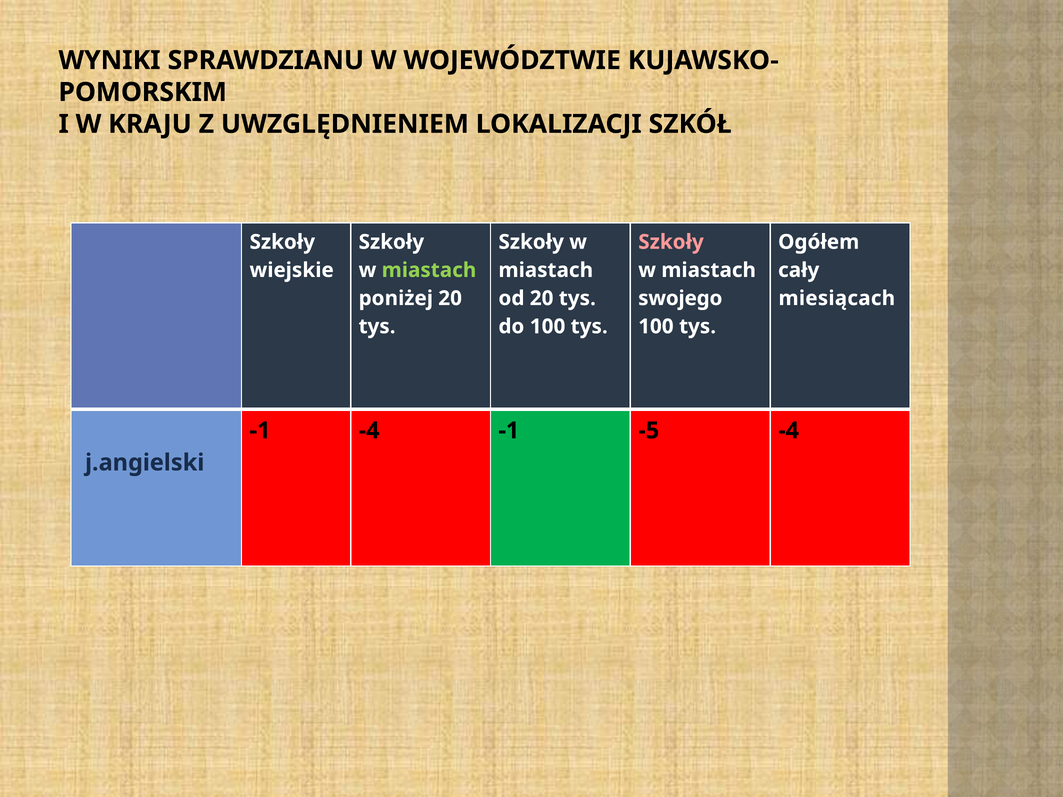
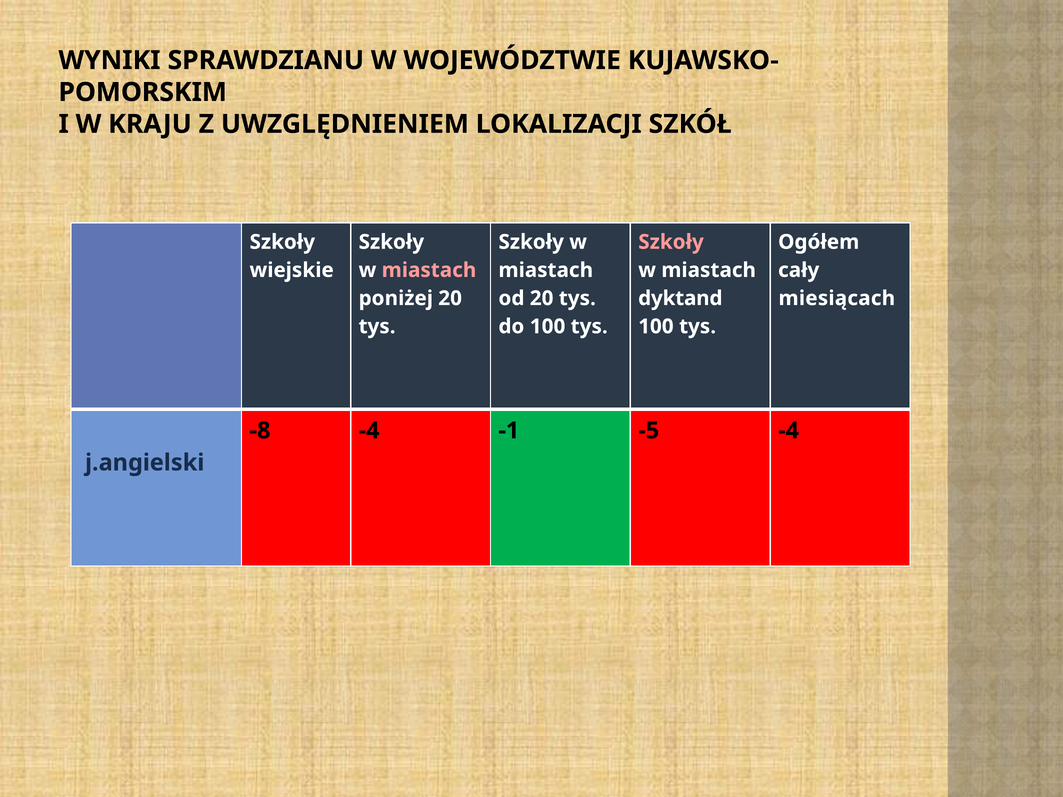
miastach at (429, 270) colour: light green -> pink
swojego: swojego -> dyktand
-1 at (260, 431): -1 -> -8
